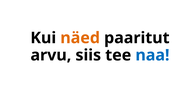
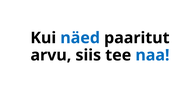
näed colour: orange -> blue
